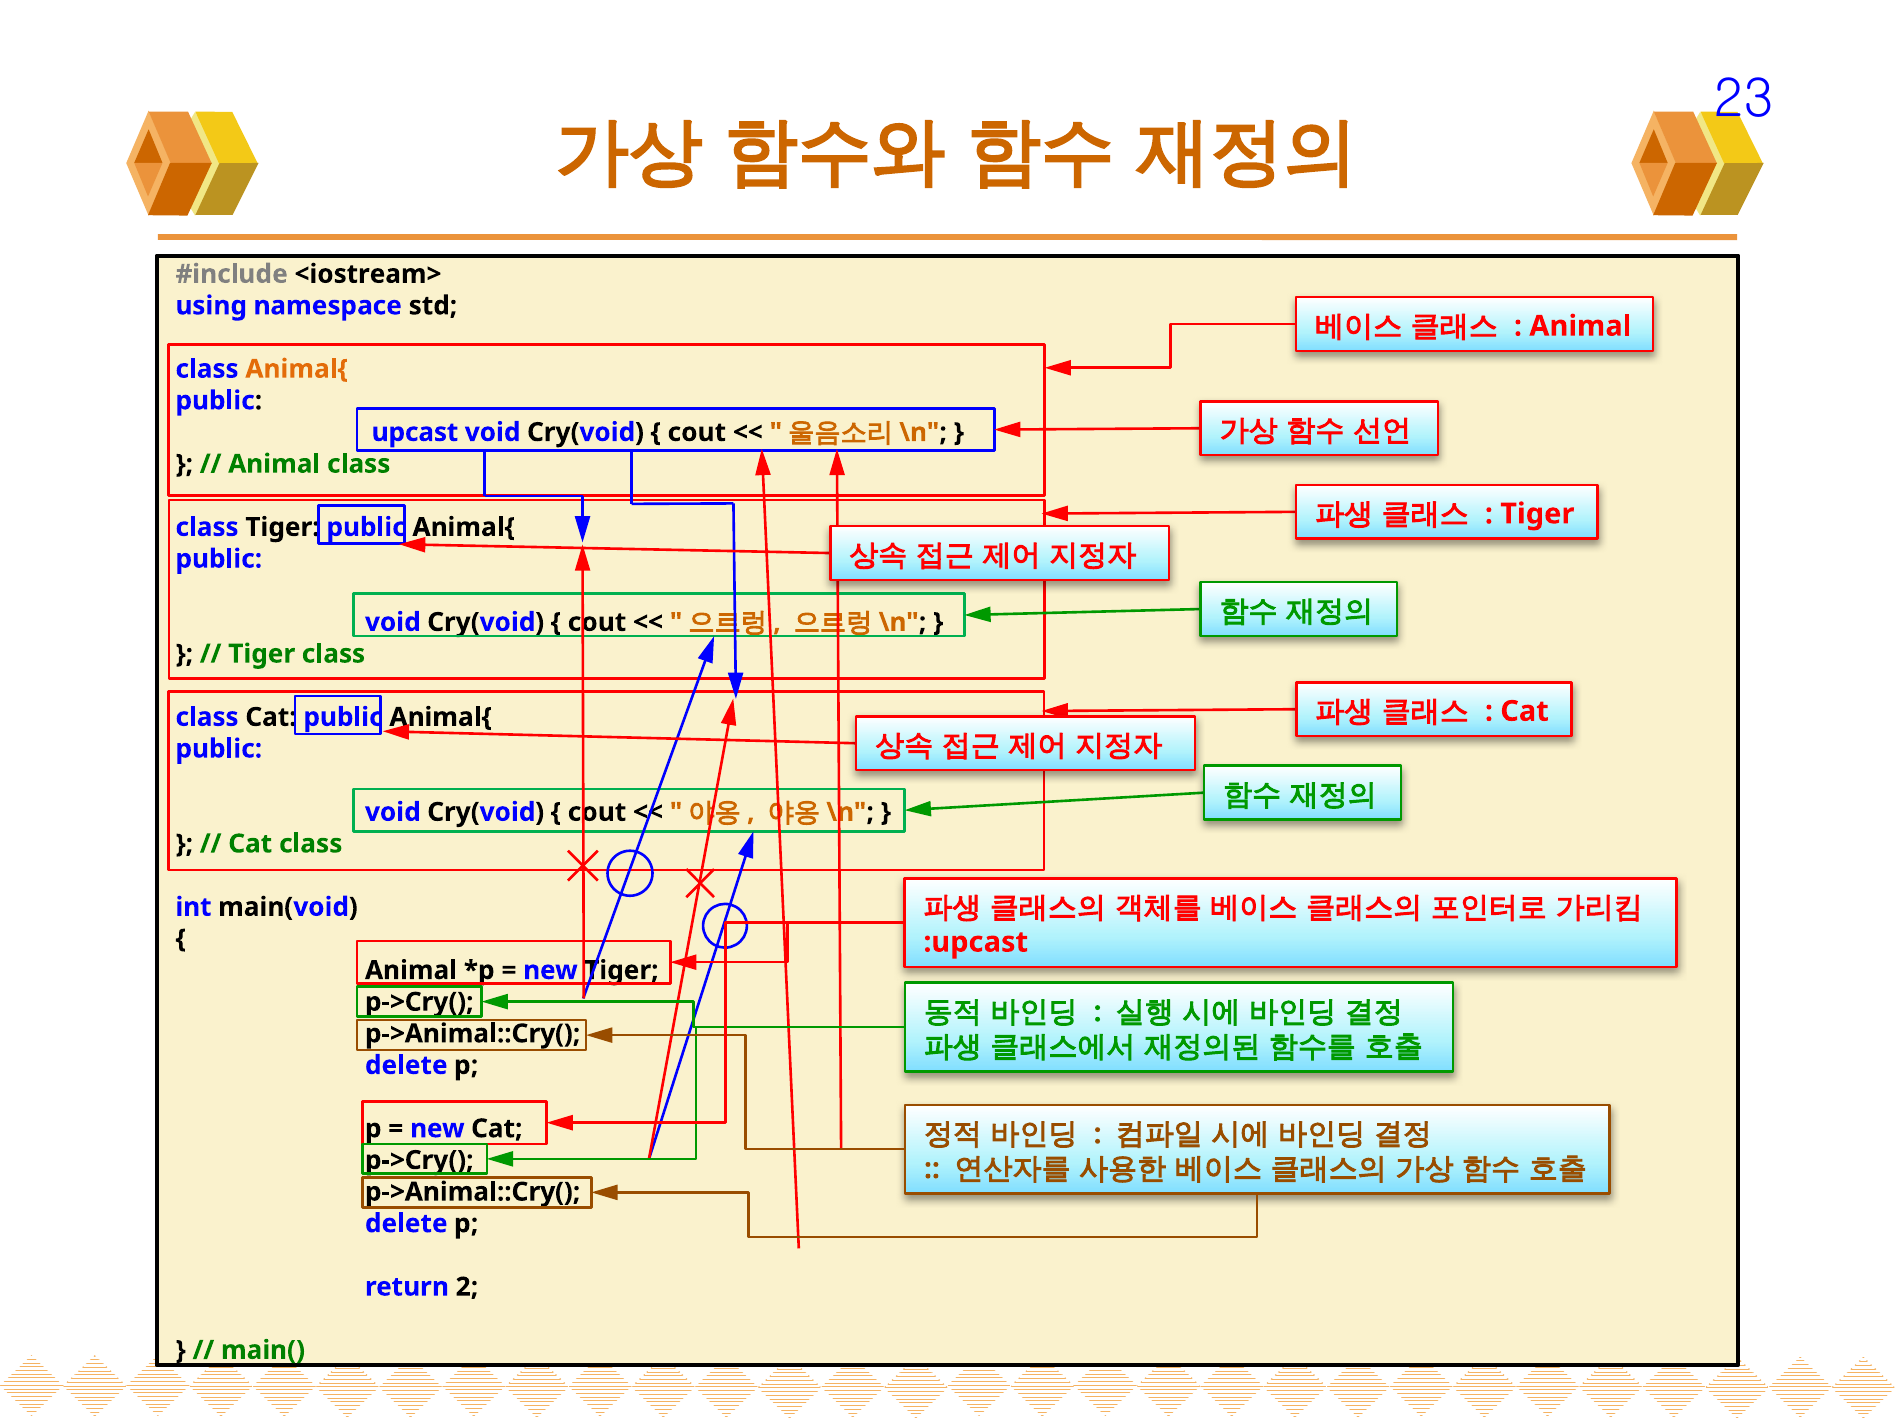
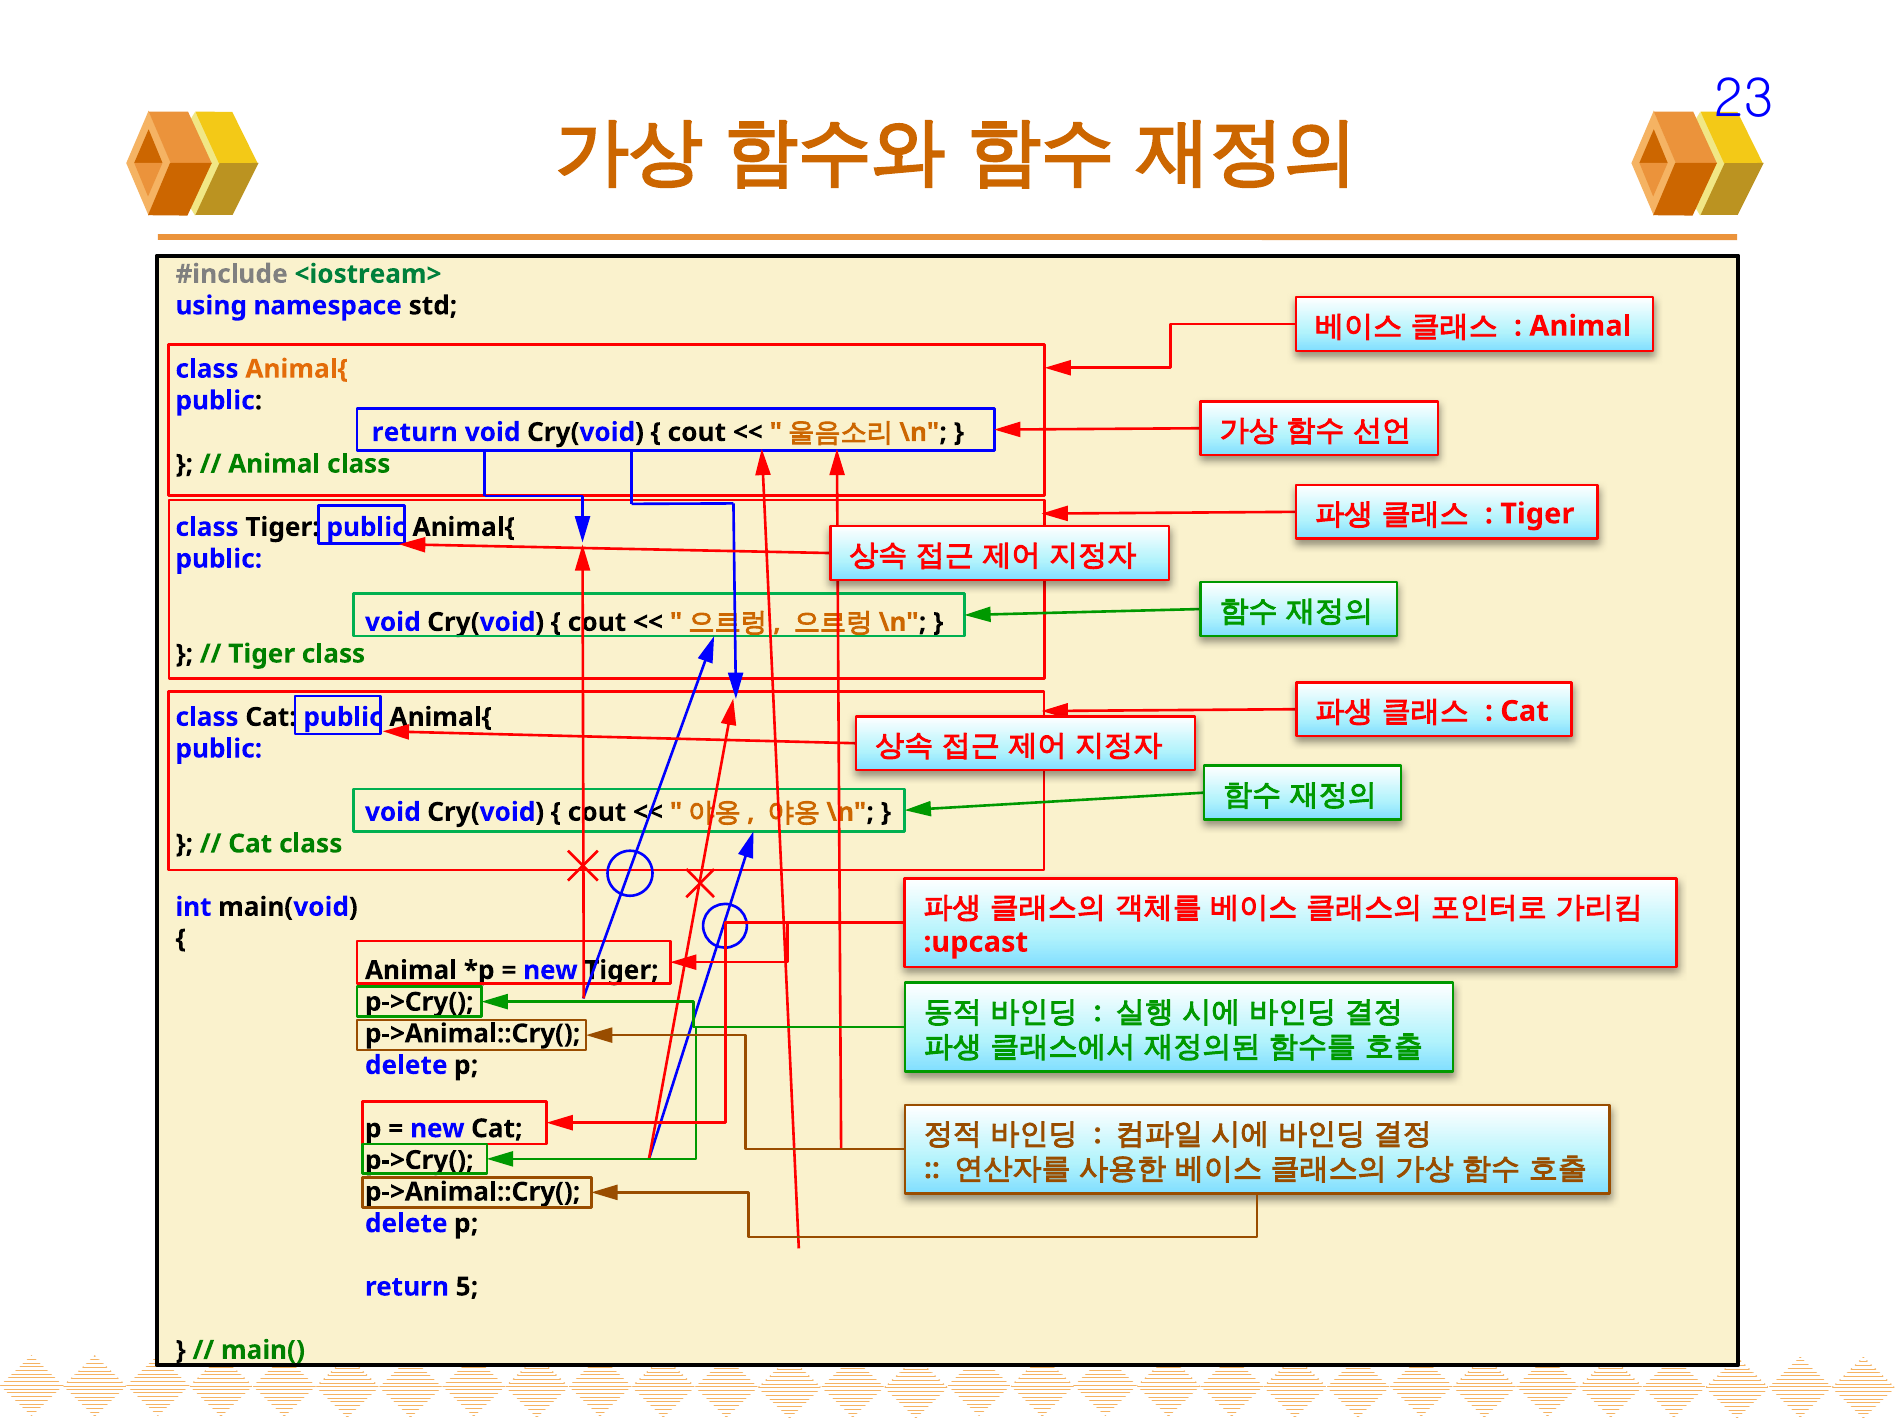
<iostream> colour: black -> green
upcast at (415, 432): upcast -> return
2: 2 -> 5
